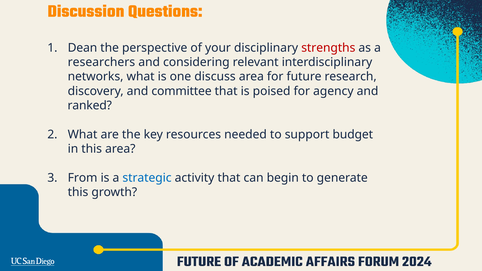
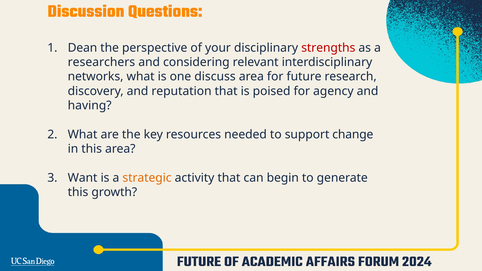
committee: committee -> reputation
ranked: ranked -> having
budget: budget -> change
From: From -> Want
strategic colour: blue -> orange
